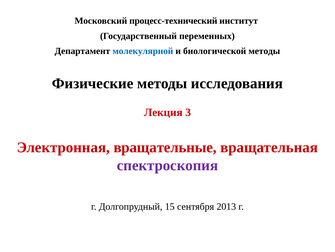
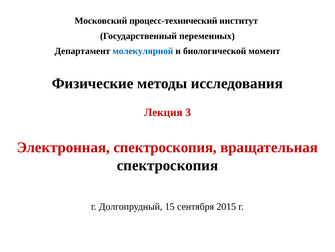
биологической методы: методы -> момент
Электронная вращательные: вращательные -> спектроскопия
спектроскопия at (167, 165) colour: purple -> black
2013: 2013 -> 2015
